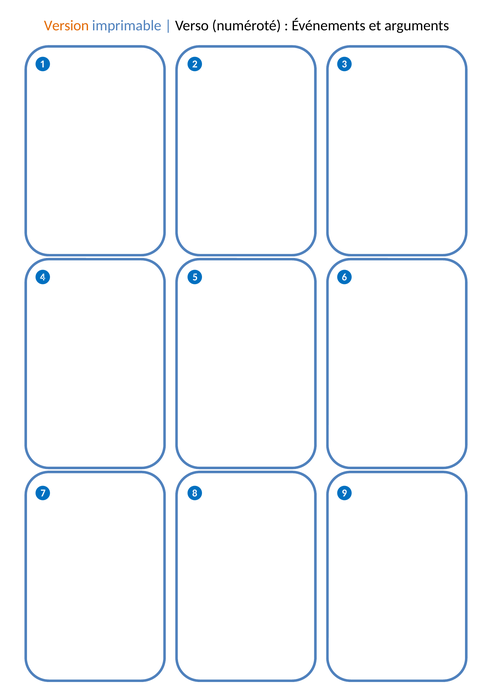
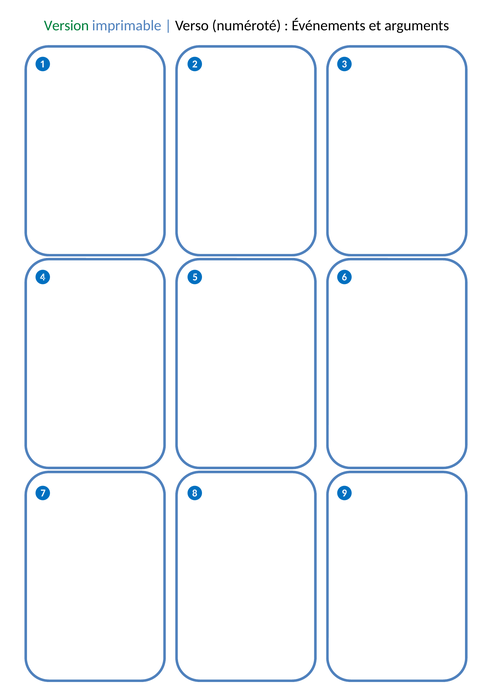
Version colour: orange -> green
